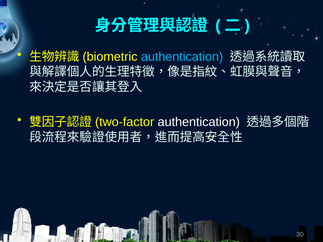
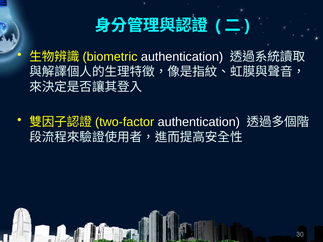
authentication at (182, 57) colour: light blue -> white
